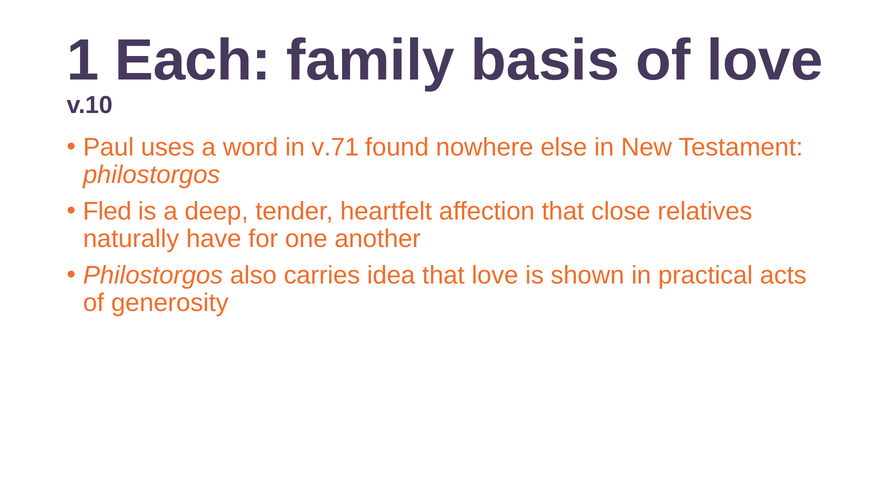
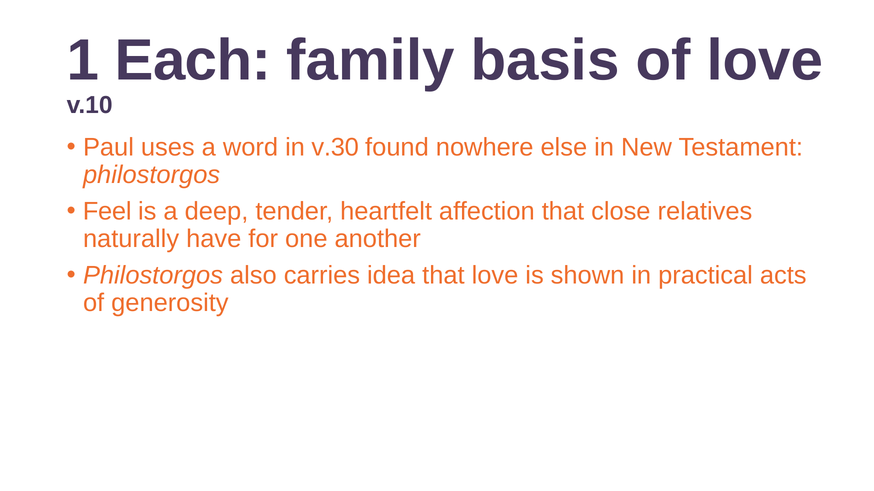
v.71: v.71 -> v.30
Fled: Fled -> Feel
